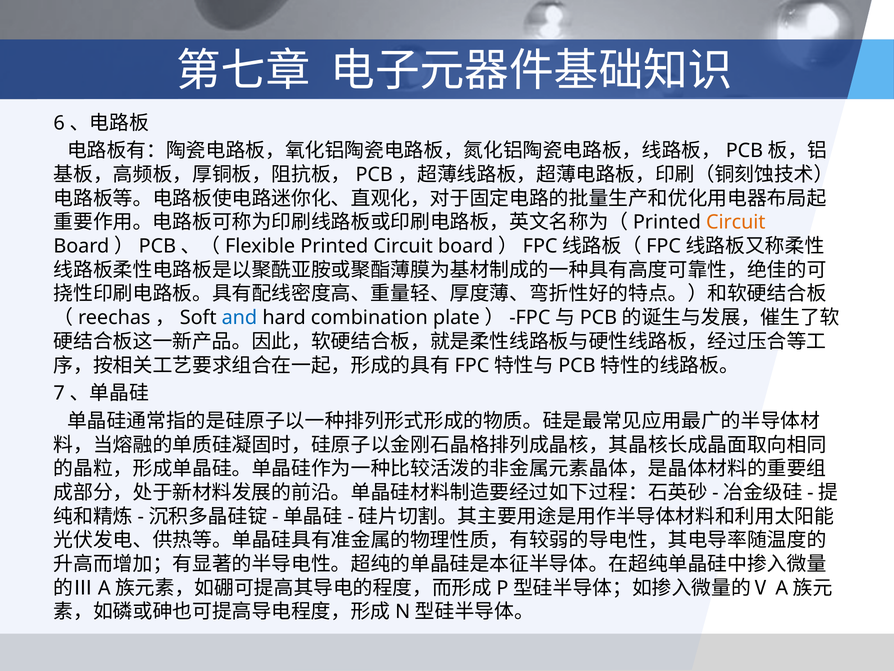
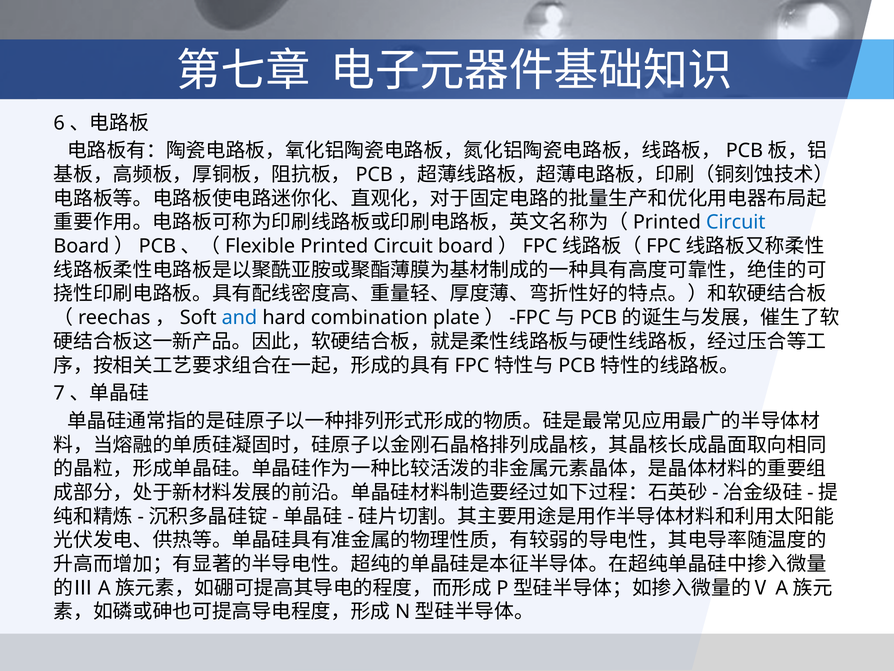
Circuit at (736, 222) colour: orange -> blue
